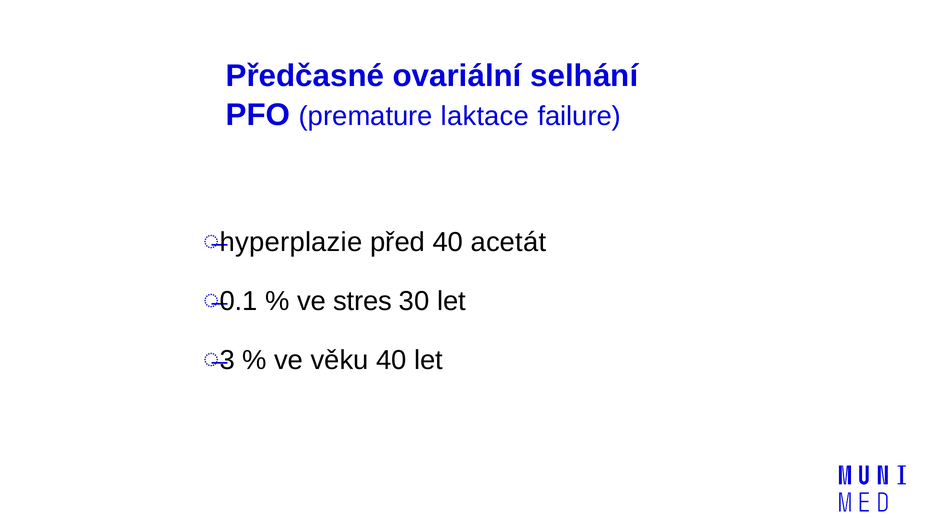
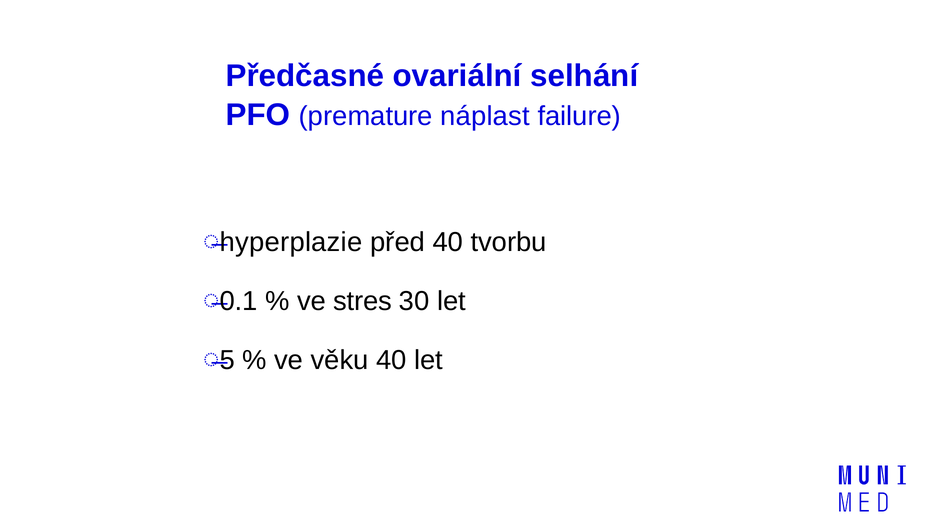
laktace: laktace -> náplast
acetát: acetát -> tvorbu
3: 3 -> 5
